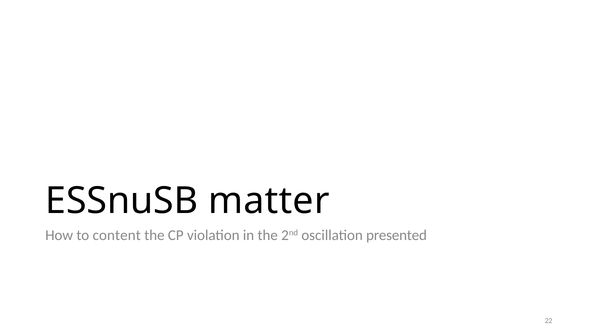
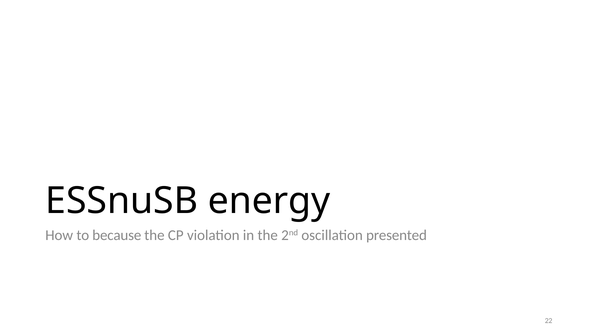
matter: matter -> energy
content: content -> because
